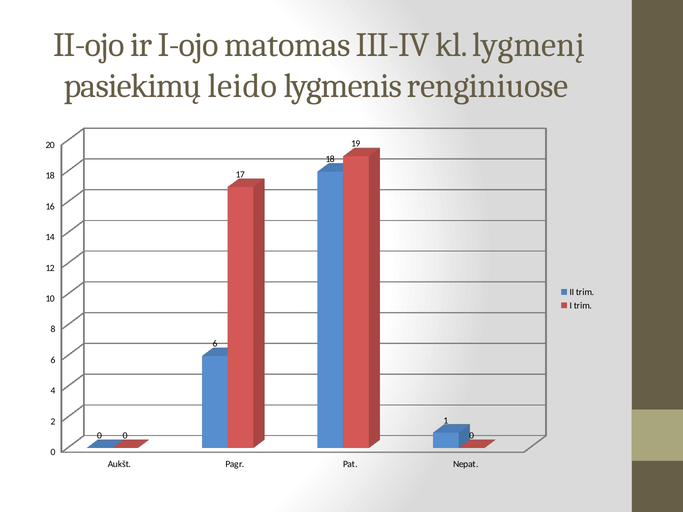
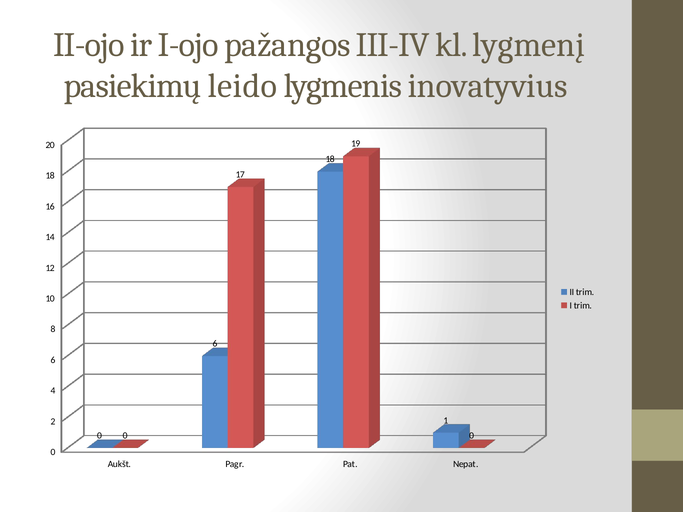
matomas: matomas -> pažangos
renginiuose: renginiuose -> inovatyvius
